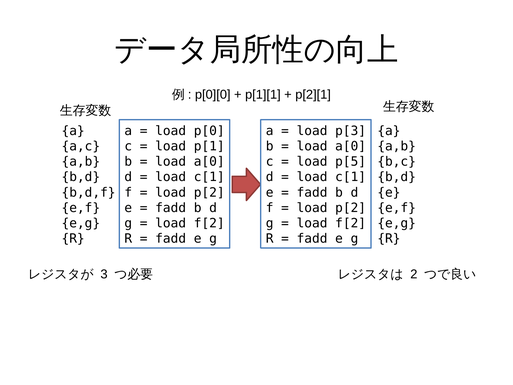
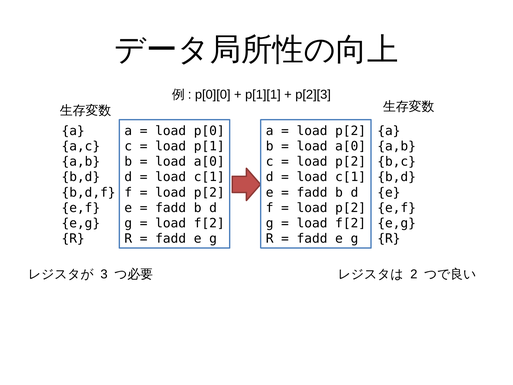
p[2][1: p[2][1 -> p[2][3
p[3 at (351, 131): p[3 -> p[2
p[5 at (351, 162): p[5 -> p[2
